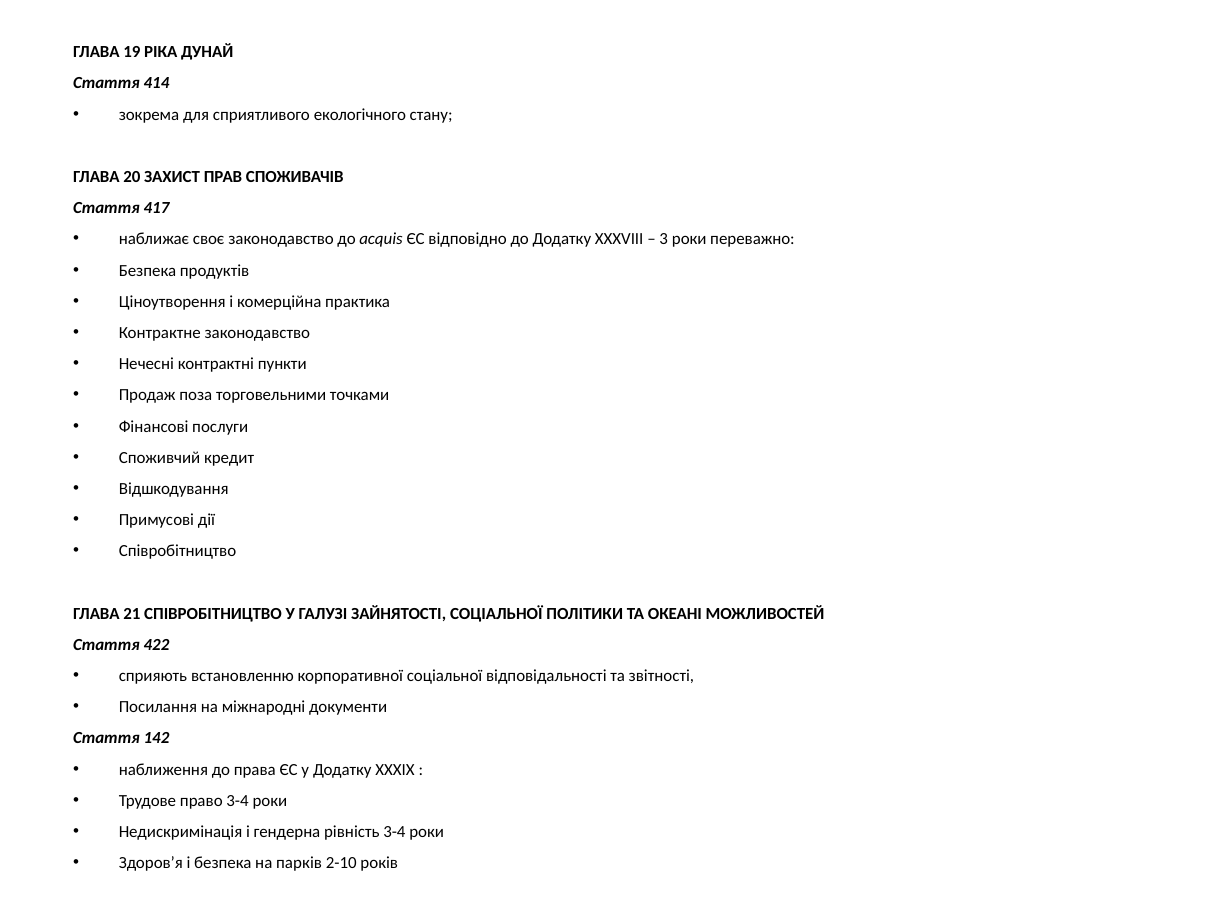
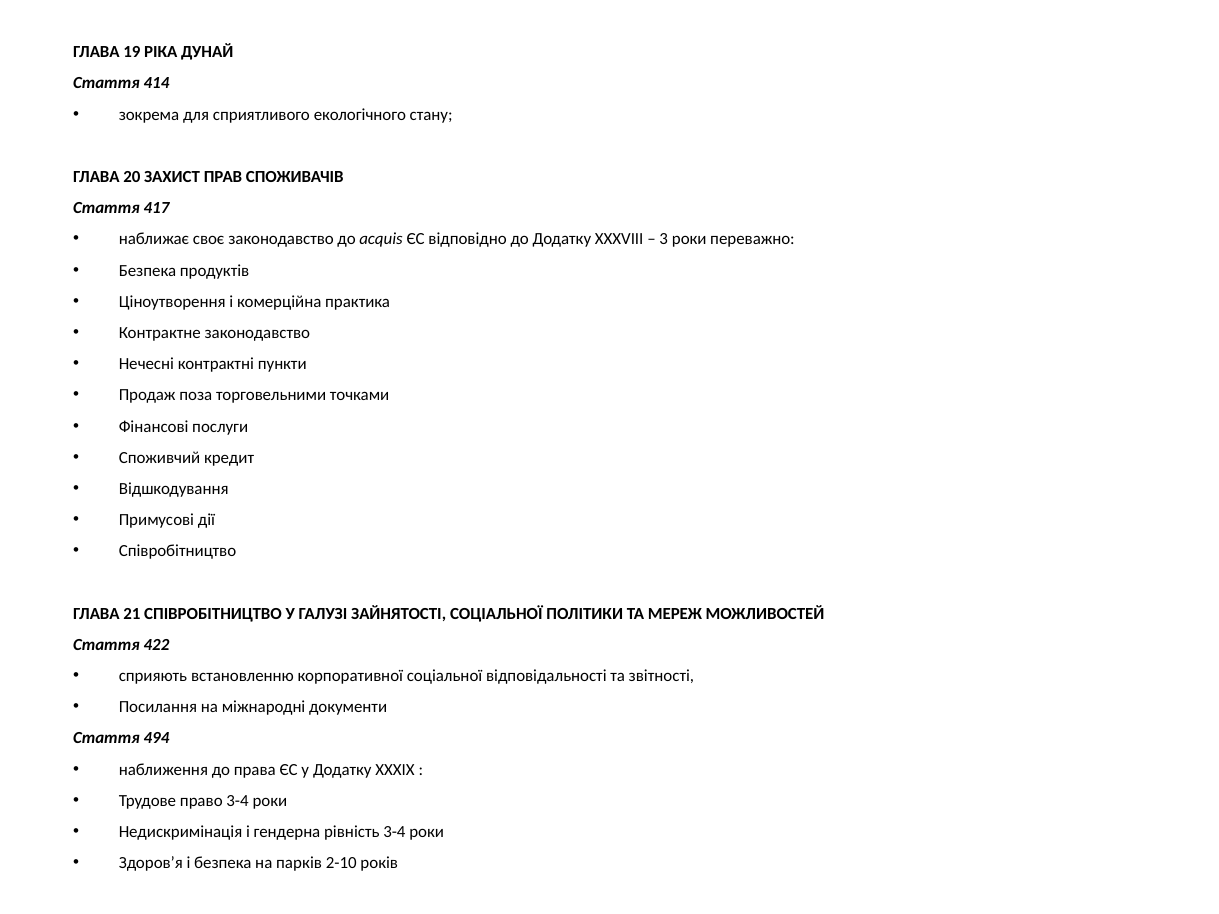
ОКЕАНІ: ОКЕАНІ -> МЕРЕЖ
142: 142 -> 494
